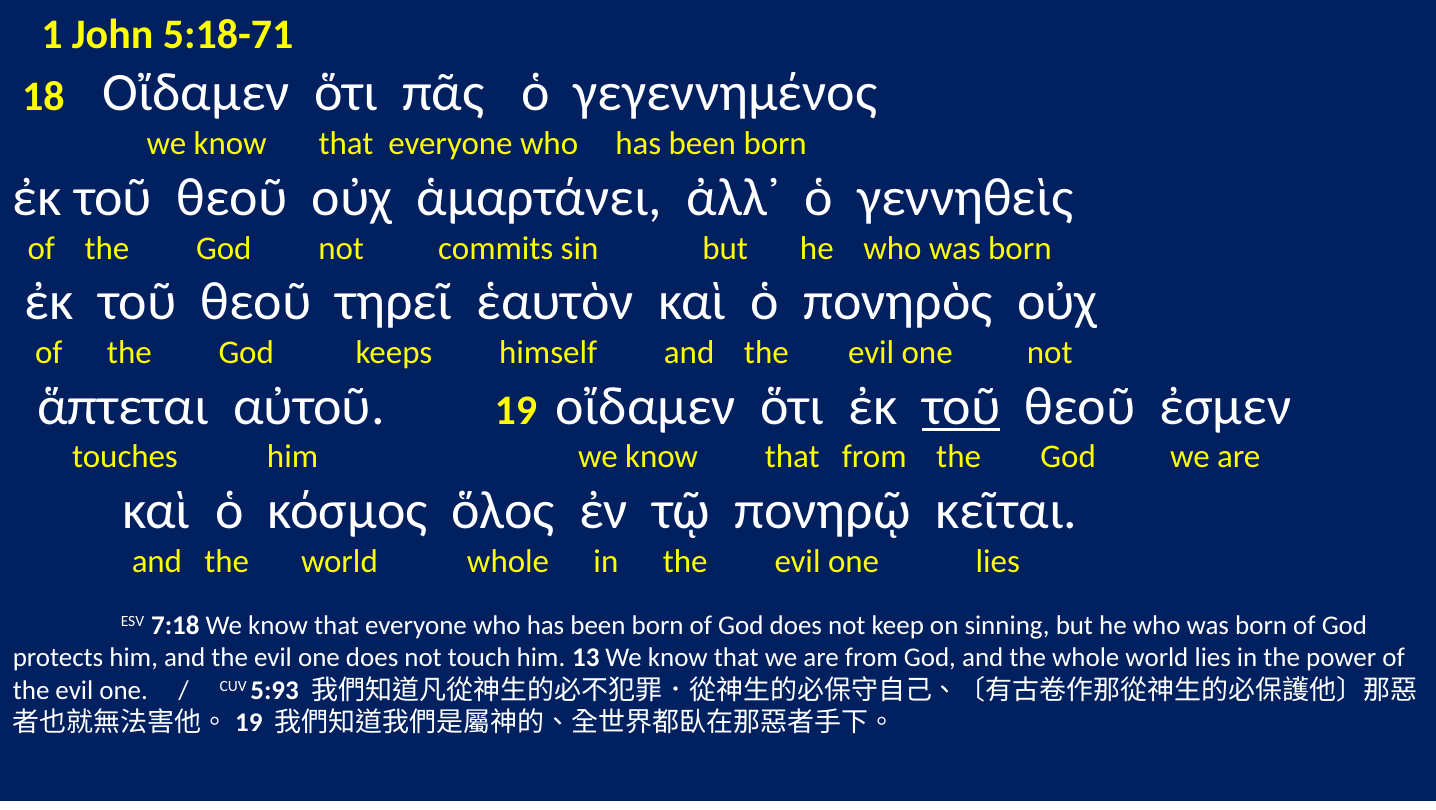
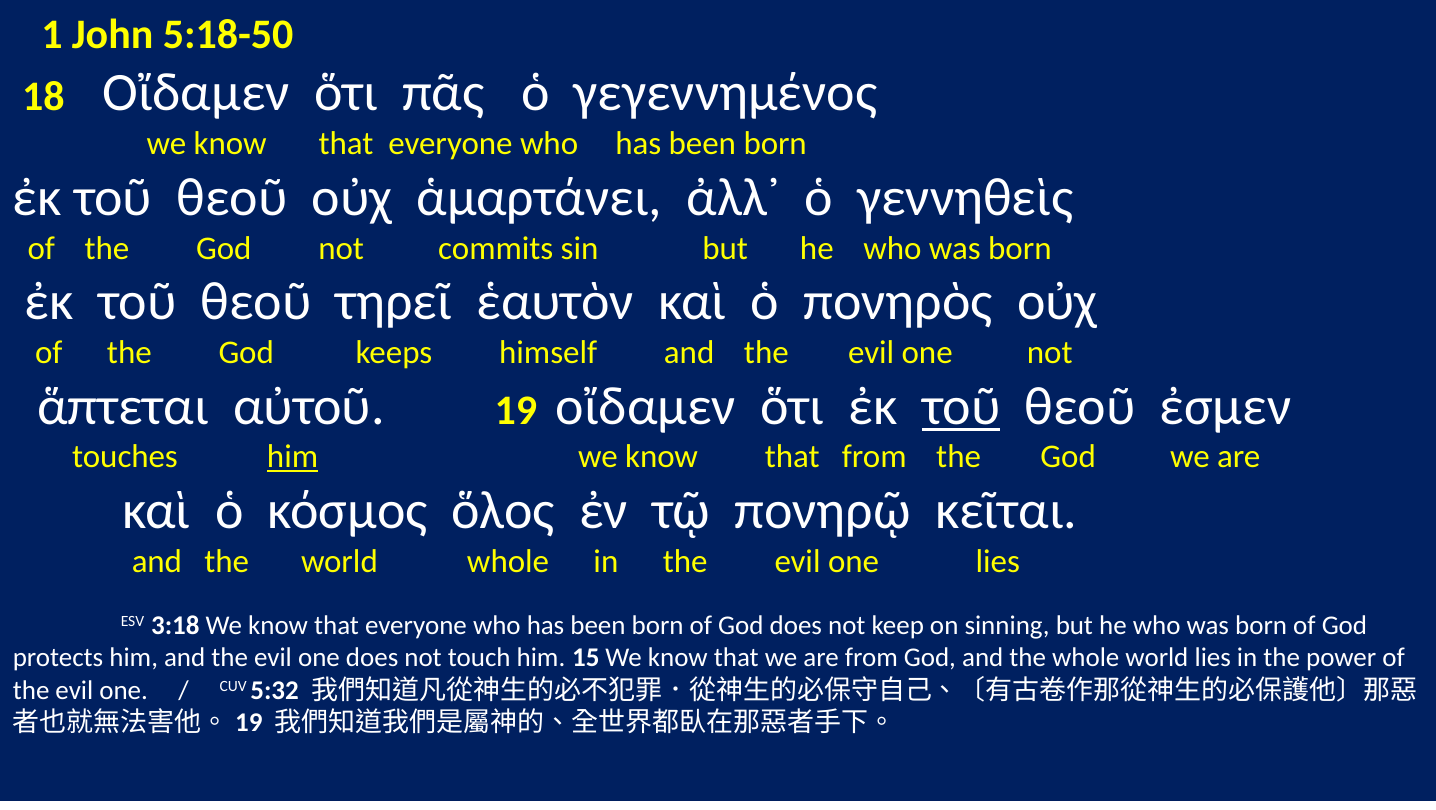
5:18-71: 5:18-71 -> 5:18-50
him at (293, 457) underline: none -> present
7:18: 7:18 -> 3:18
13: 13 -> 15
5:93: 5:93 -> 5:32
